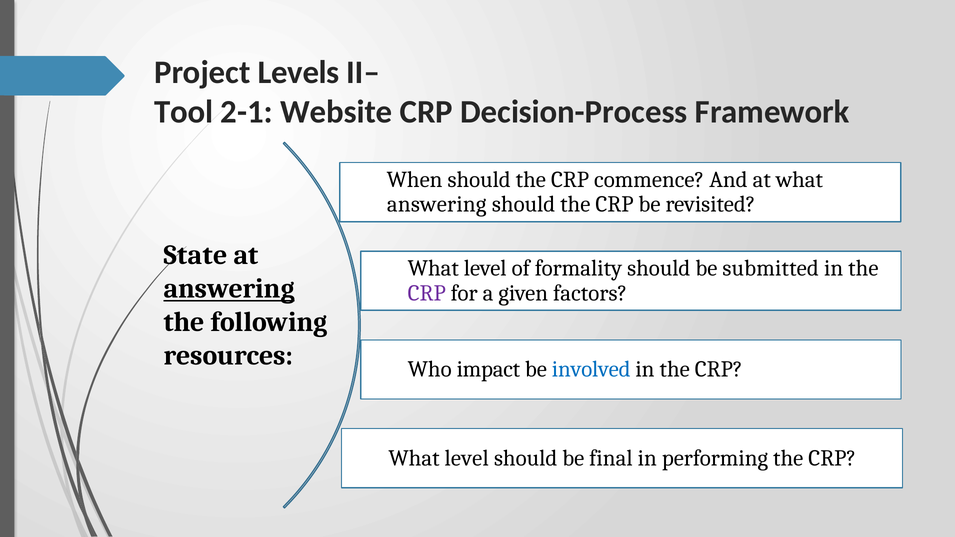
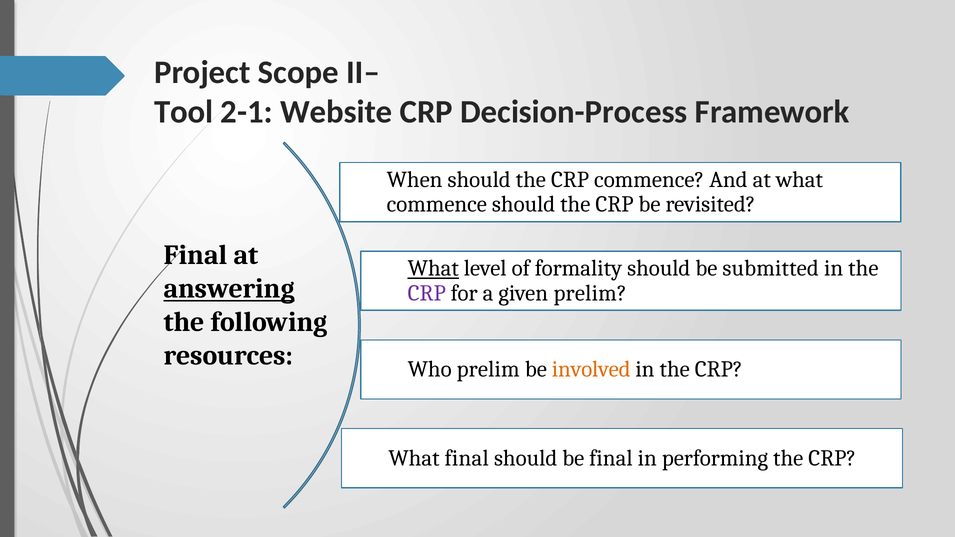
Levels: Levels -> Scope
answering at (437, 204): answering -> commence
State at (196, 255): State -> Final
What at (433, 268) underline: none -> present
given factors: factors -> prelim
Who impact: impact -> prelim
involved colour: blue -> orange
level at (467, 458): level -> final
